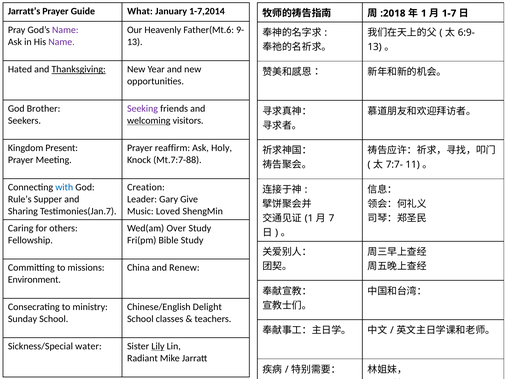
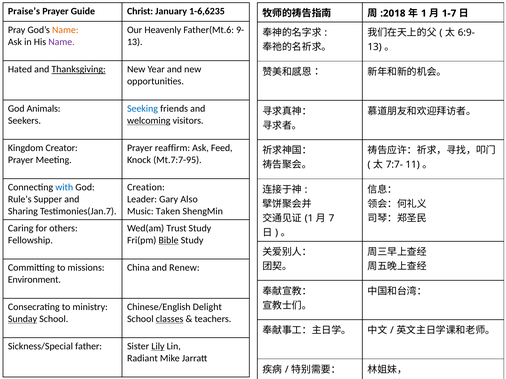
Jarratt’s: Jarratt’s -> Praise’s
What: What -> Christ
1-7,2014: 1-7,2014 -> 1-6,6235
Name at (65, 30) colour: purple -> orange
Brother: Brother -> Animals
Seeking colour: purple -> blue
Present: Present -> Creator
Holy: Holy -> Feed
Mt.7:7-88: Mt.7:7-88 -> Mt.7:7-95
Give: Give -> Also
Loved: Loved -> Taken
Over: Over -> Trust
Bible underline: none -> present
Sunday underline: none -> present
classes underline: none -> present
water: water -> father
